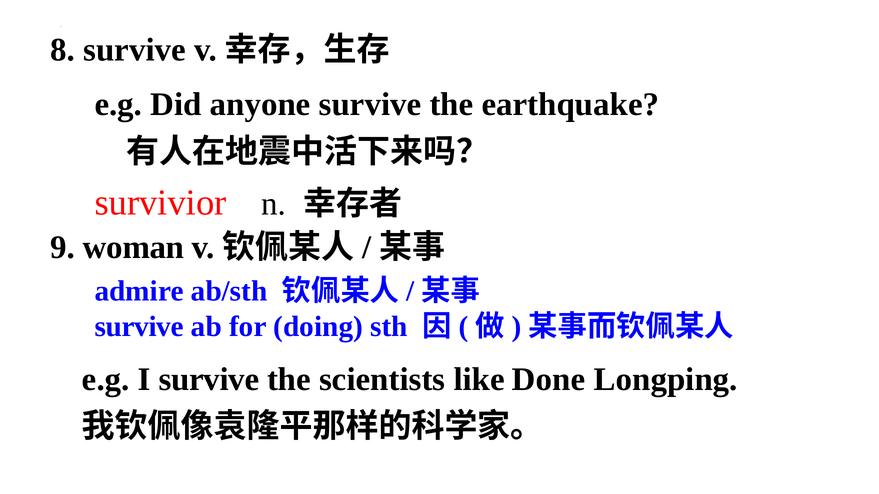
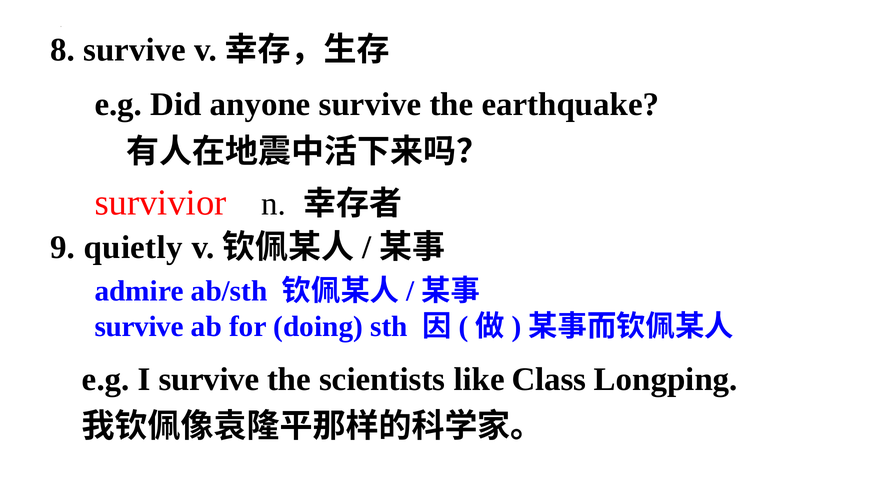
woman: woman -> quietly
Done: Done -> Class
